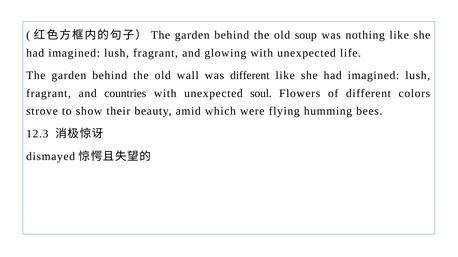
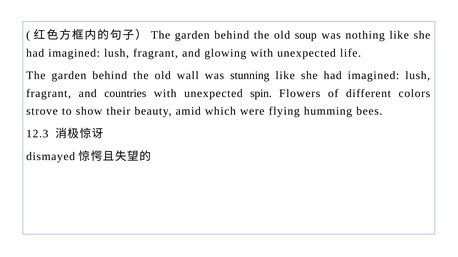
was different: different -> stunning
soul: soul -> spin
